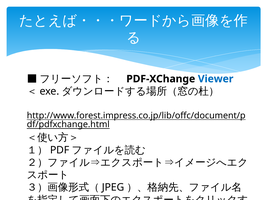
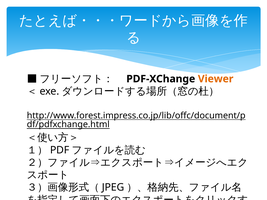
Viewer colour: blue -> orange
